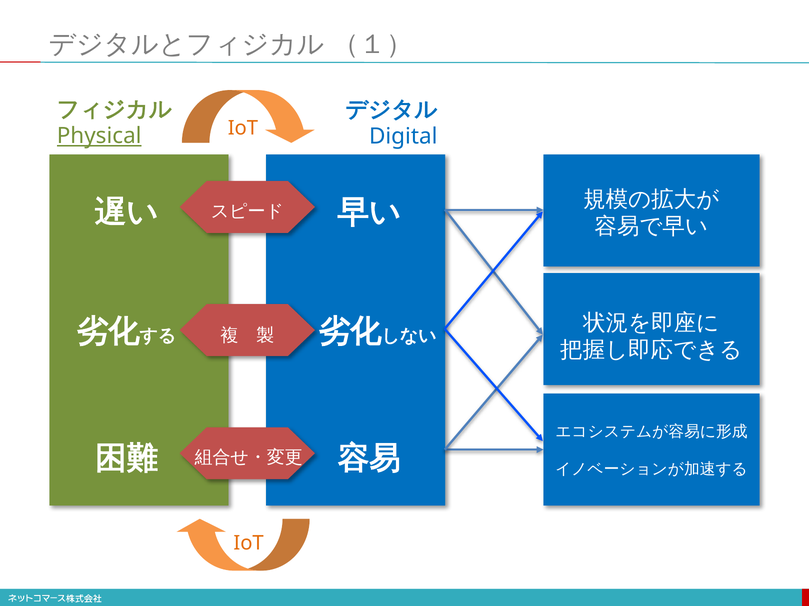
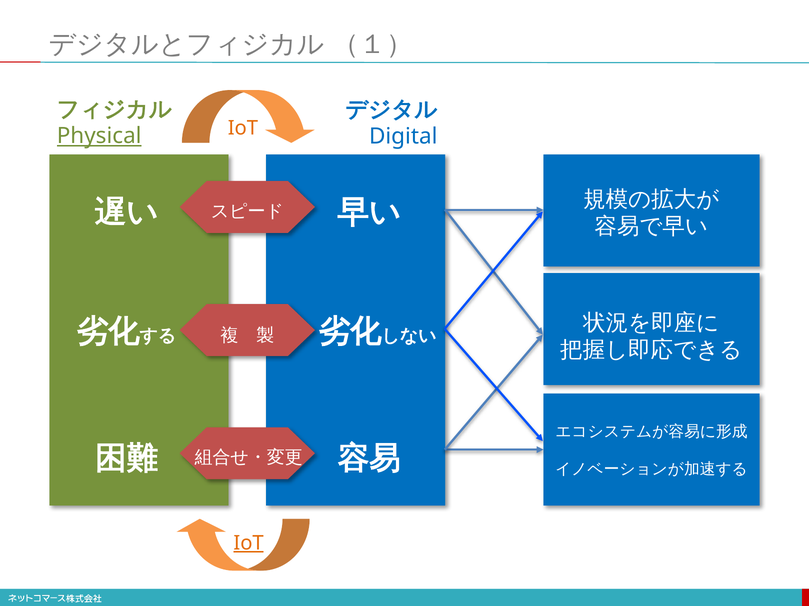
IoT at (249, 544) underline: none -> present
